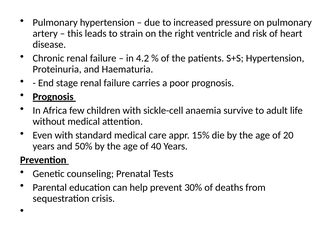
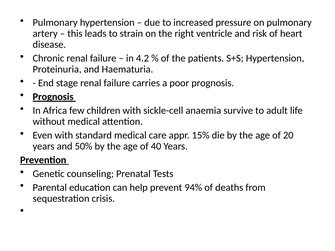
30%: 30% -> 94%
